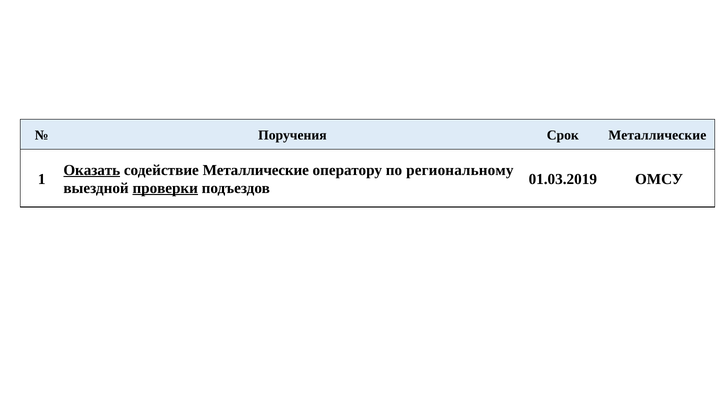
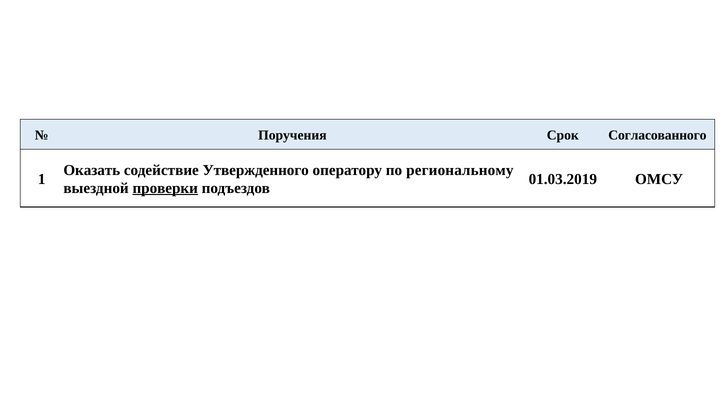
Срок Металлические: Металлические -> Согласованного
Оказать underline: present -> none
содействие Металлические: Металлические -> Утвержденного
